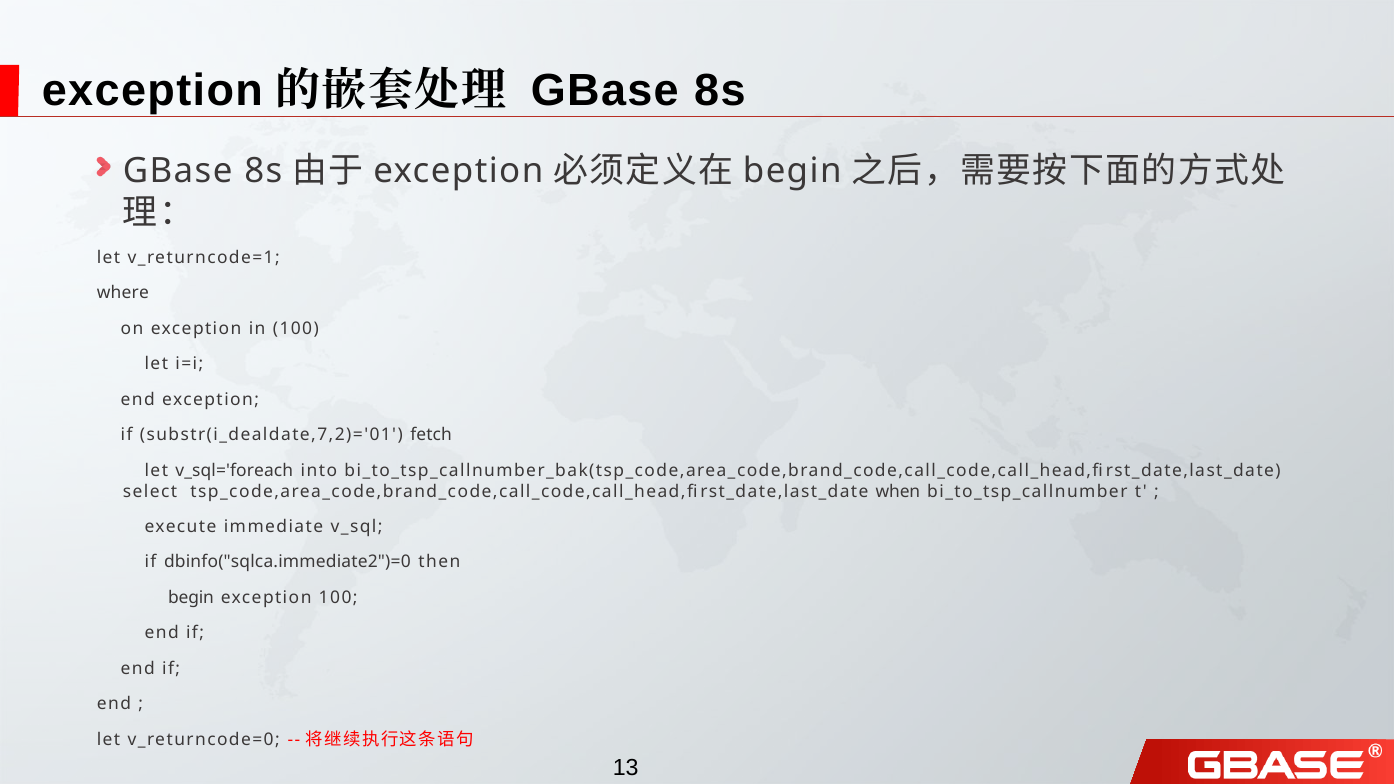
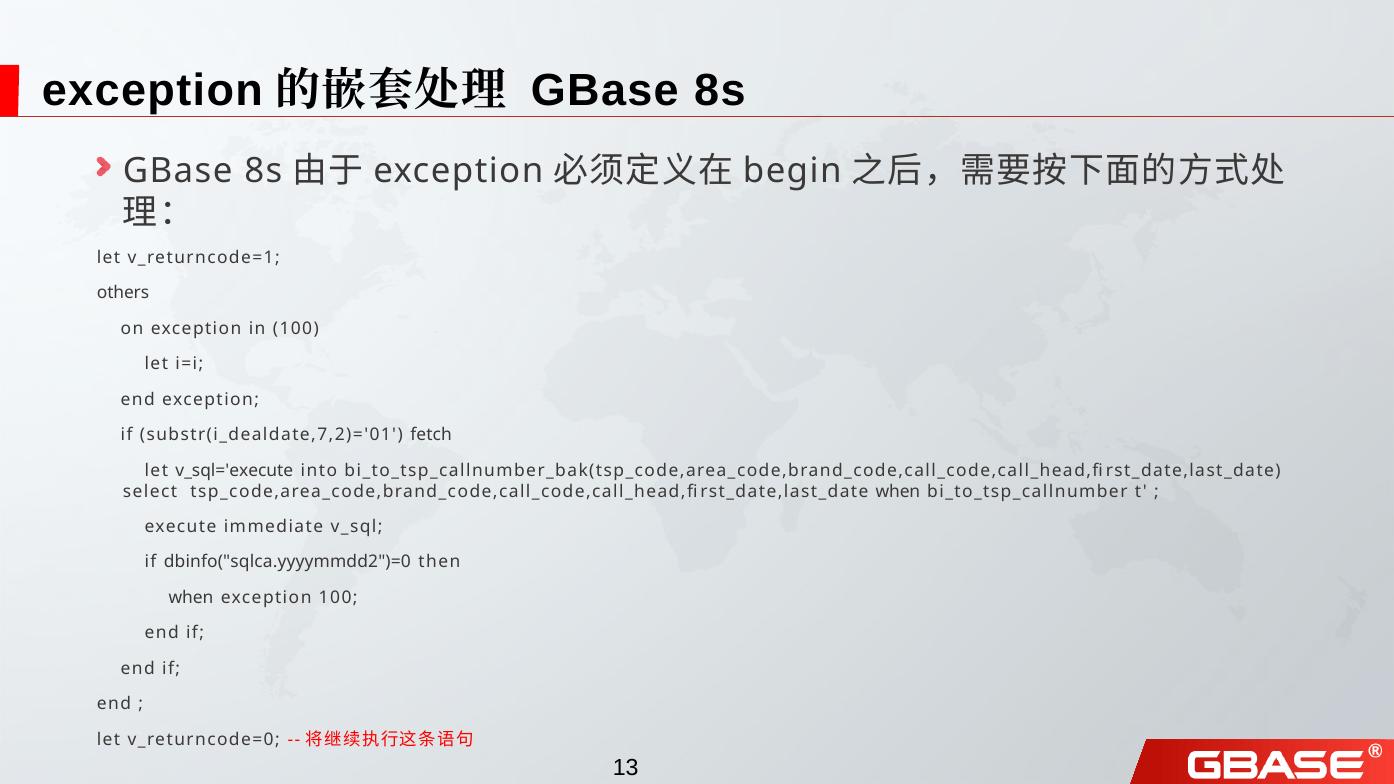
where: where -> others
v_sql='foreach: v_sql='foreach -> v_sql='execute
dbinfo("sqlca.immediate2")=0: dbinfo("sqlca.immediate2")=0 -> dbinfo("sqlca.yyyymmdd2")=0
begin at (191, 598): begin -> when
